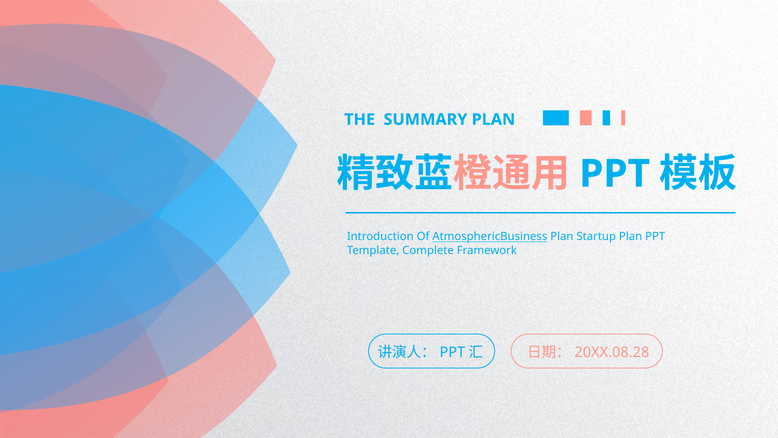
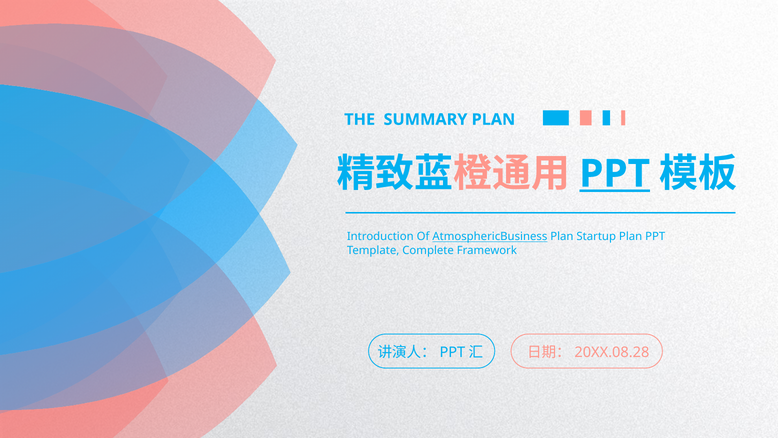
PPT at (615, 174) underline: none -> present
